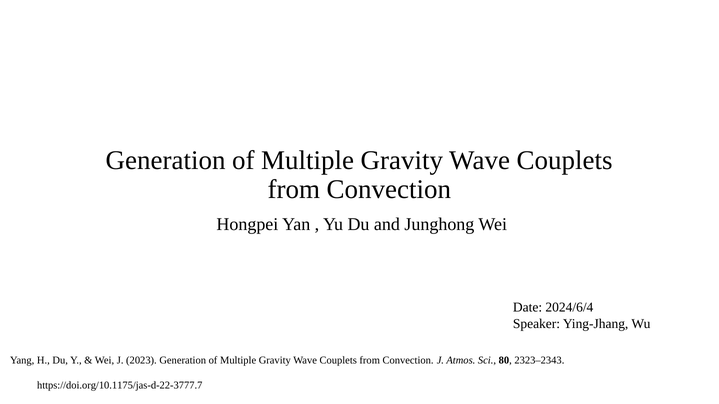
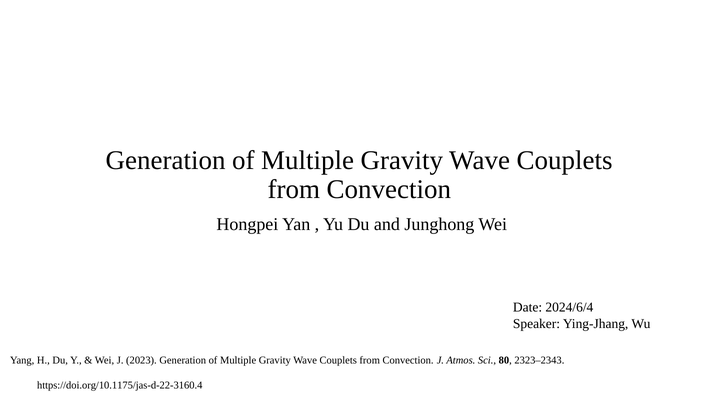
https://doi.org/10.1175/jas-d-22-3777.7: https://doi.org/10.1175/jas-d-22-3777.7 -> https://doi.org/10.1175/jas-d-22-3160.4
